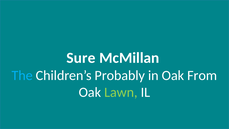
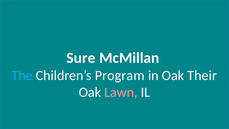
Probably: Probably -> Program
From: From -> Their
Lawn colour: light green -> pink
